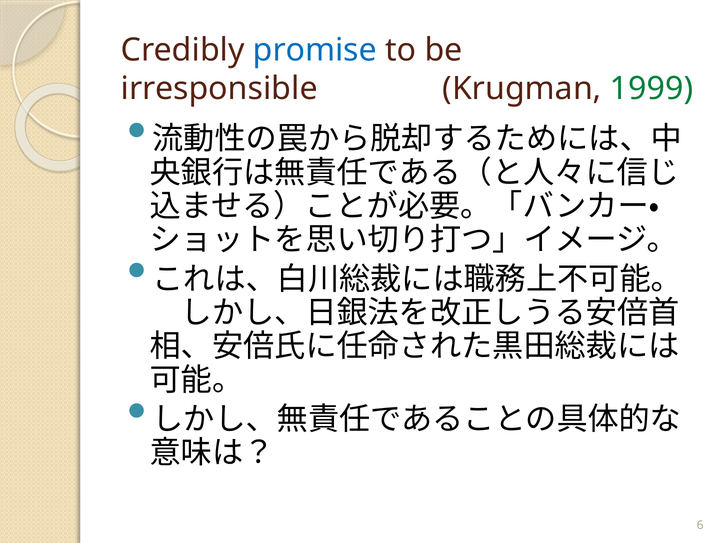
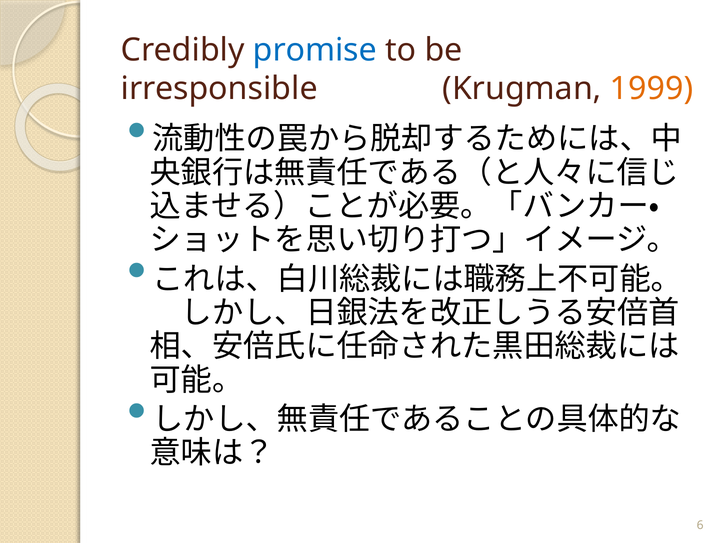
1999 colour: green -> orange
